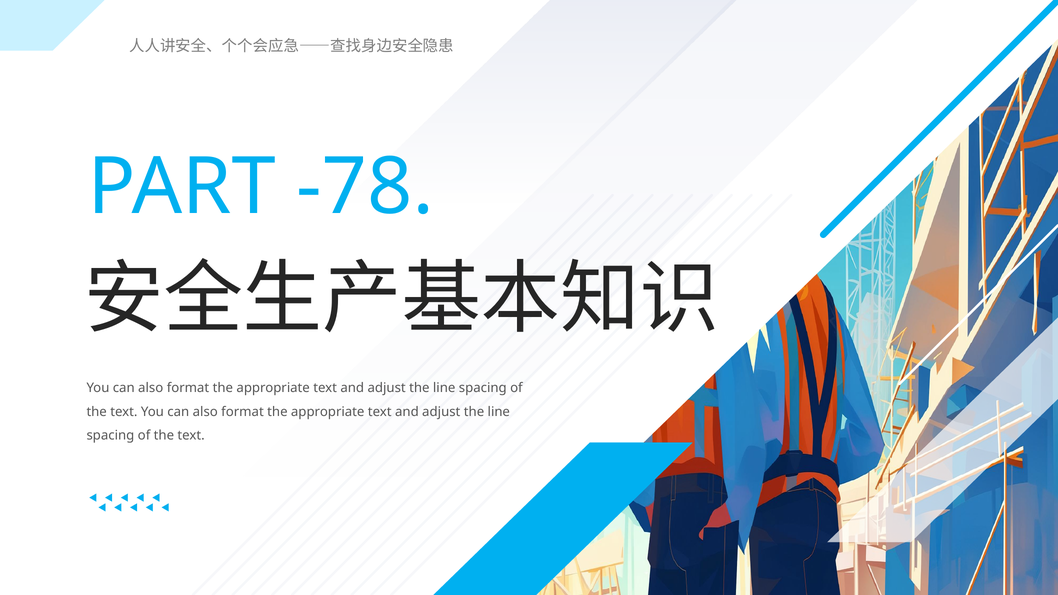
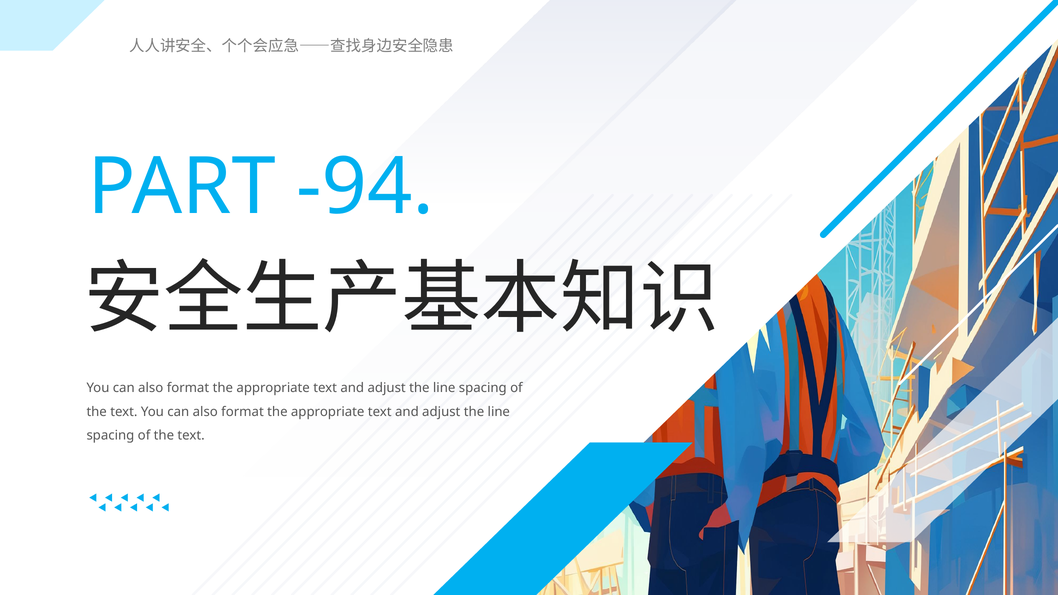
-78: -78 -> -94
